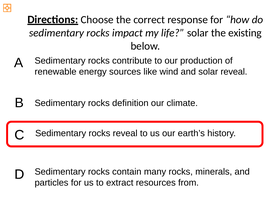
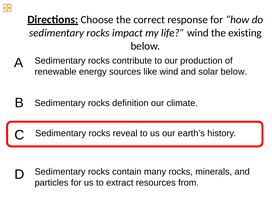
life solar: solar -> wind
solar reveal: reveal -> below
